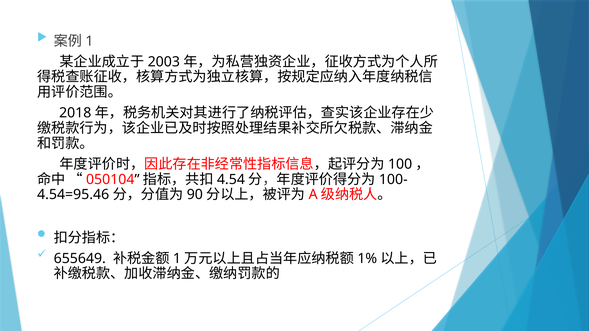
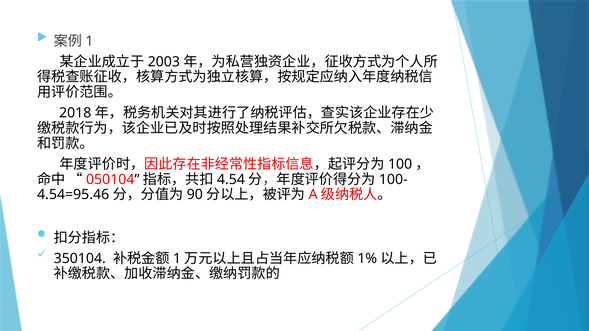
655649: 655649 -> 350104
